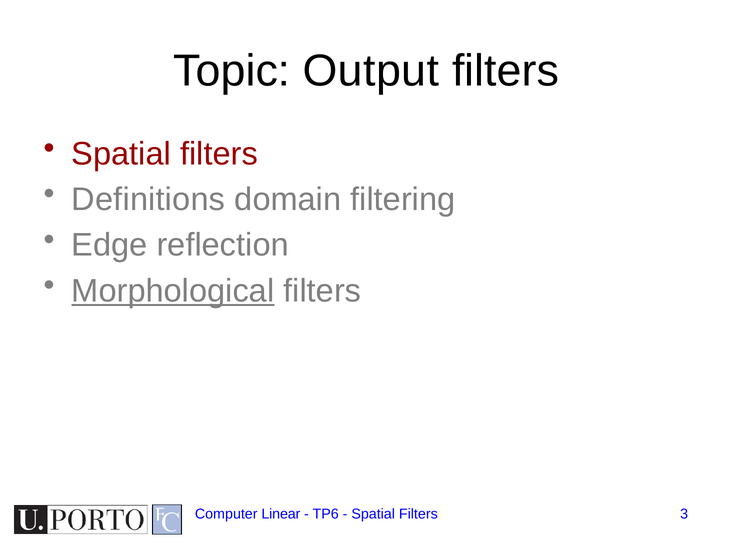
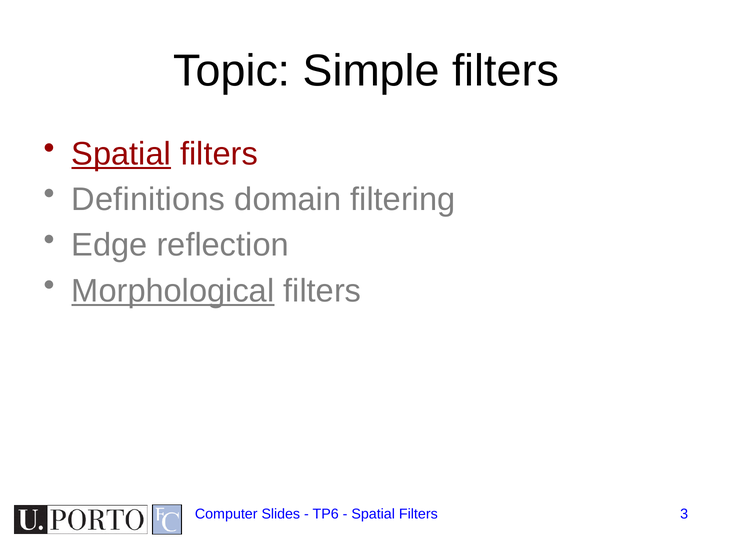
Output: Output -> Simple
Spatial at (121, 154) underline: none -> present
Linear: Linear -> Slides
